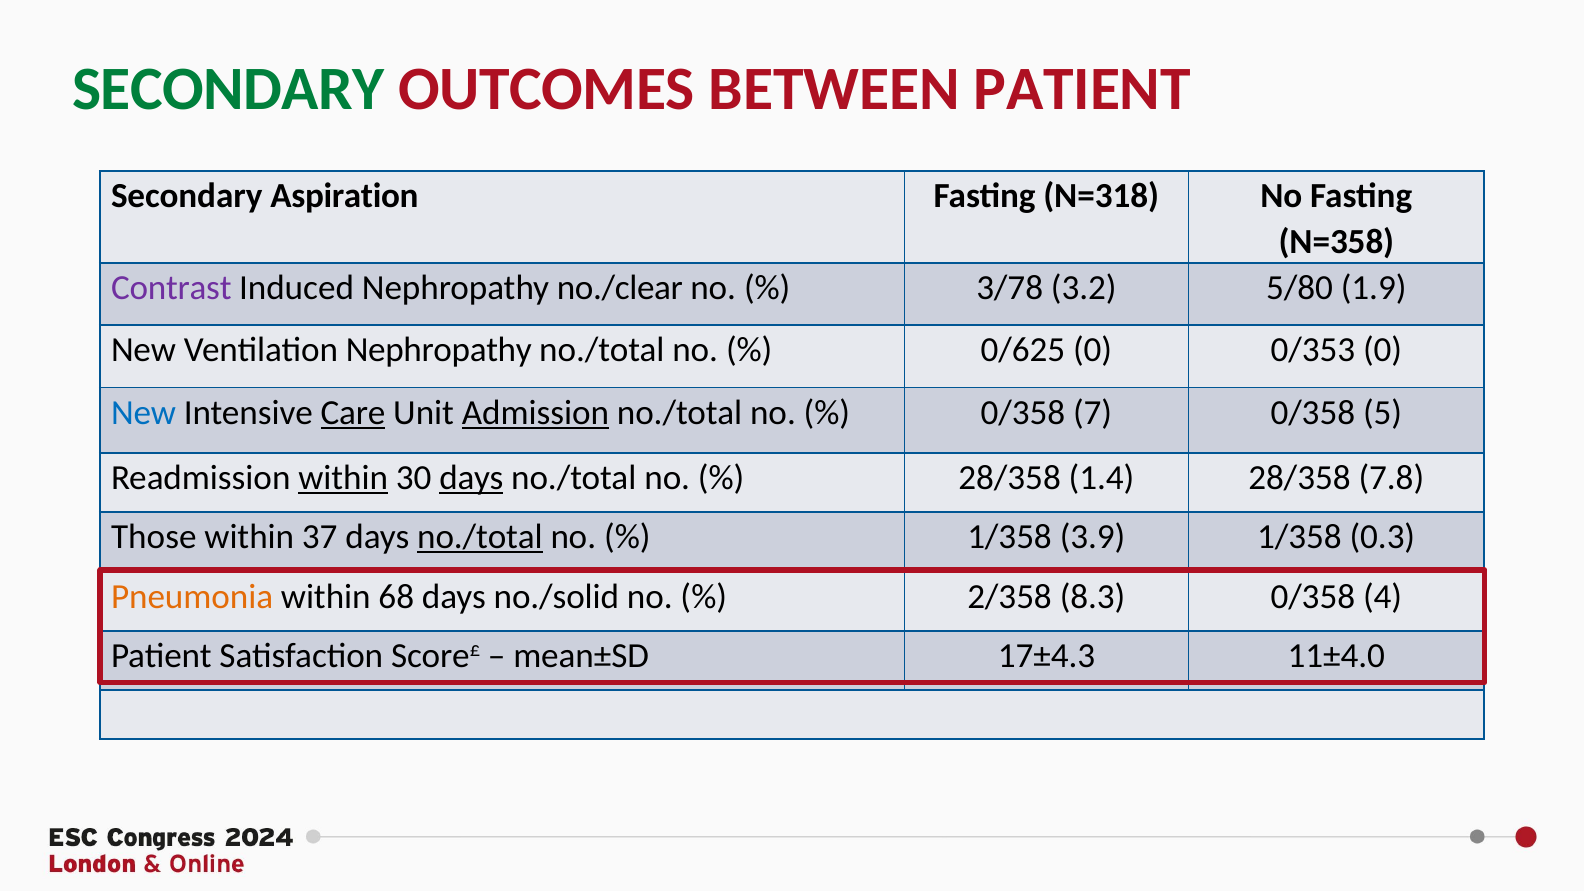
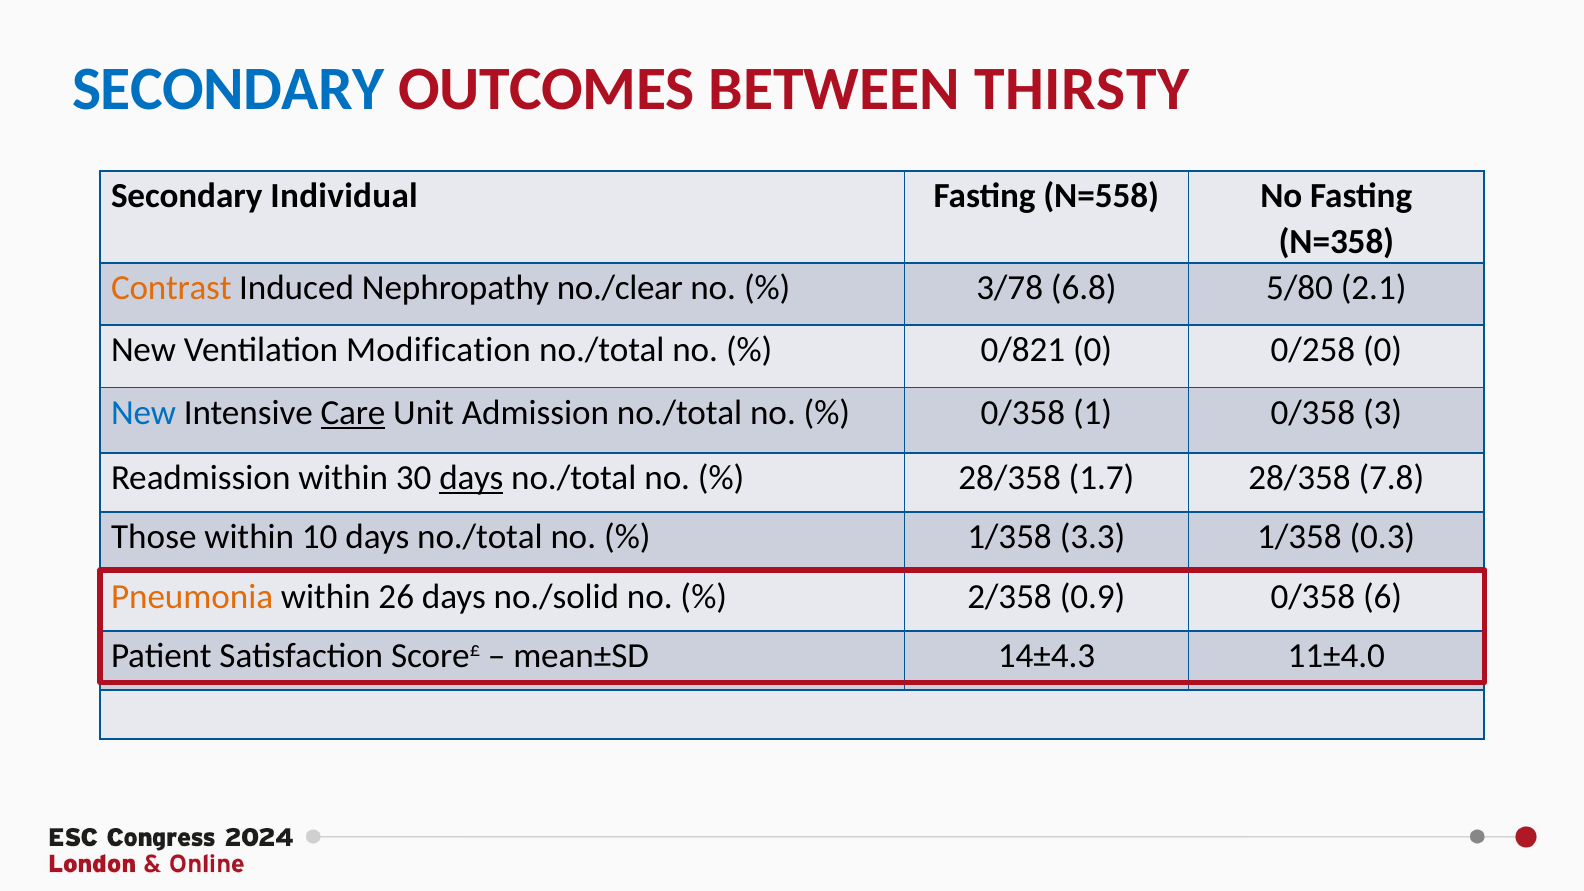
SECONDARY at (228, 89) colour: green -> blue
BETWEEN PATIENT: PATIENT -> THIRSTY
Aspiration: Aspiration -> Individual
N=318: N=318 -> N=558
Contrast colour: purple -> orange
3.2: 3.2 -> 6.8
1.9: 1.9 -> 2.1
Ventilation Nephropathy: Nephropathy -> Modification
0/625: 0/625 -> 0/821
0/353: 0/353 -> 0/258
Admission underline: present -> none
7: 7 -> 1
5: 5 -> 3
within at (343, 478) underline: present -> none
1.4: 1.4 -> 1.7
37: 37 -> 10
no./total at (480, 537) underline: present -> none
3.9: 3.9 -> 3.3
68: 68 -> 26
8.3: 8.3 -> 0.9
4: 4 -> 6
17±4.3: 17±4.3 -> 14±4.3
